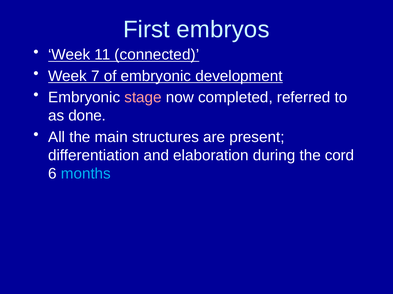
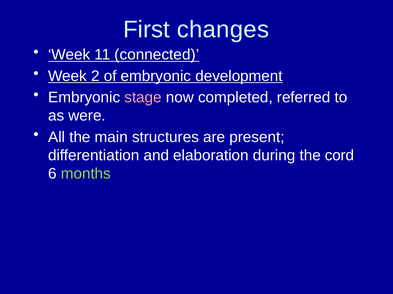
embryos: embryos -> changes
7: 7 -> 2
done: done -> were
months colour: light blue -> light green
